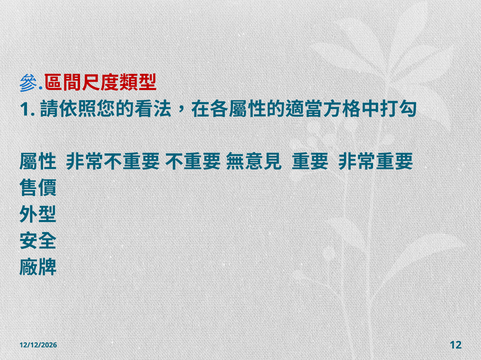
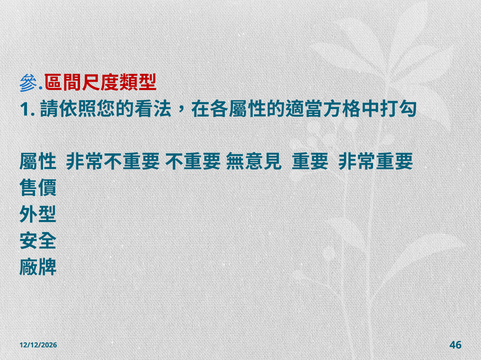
12: 12 -> 46
